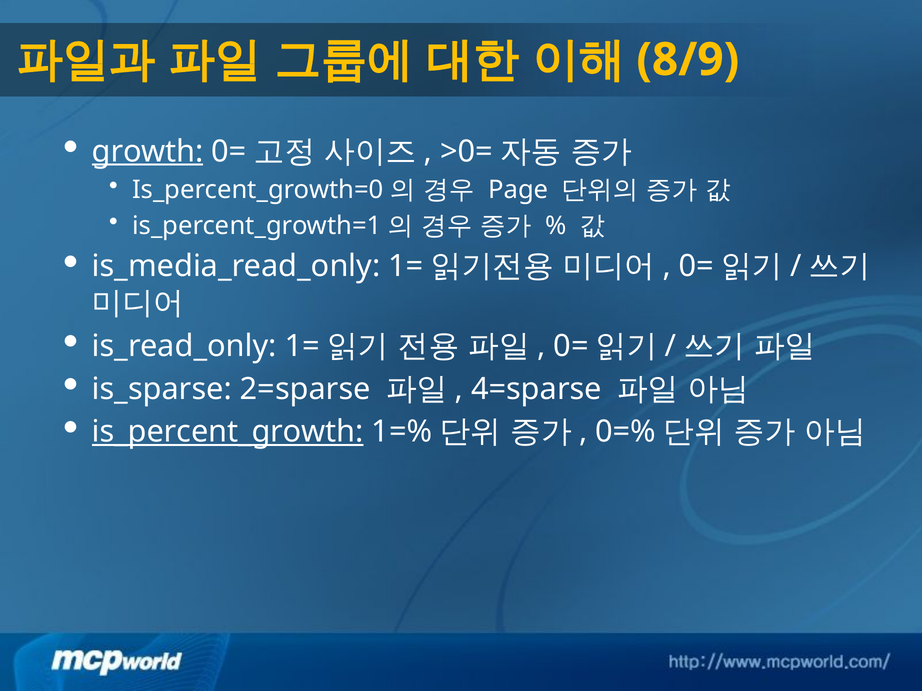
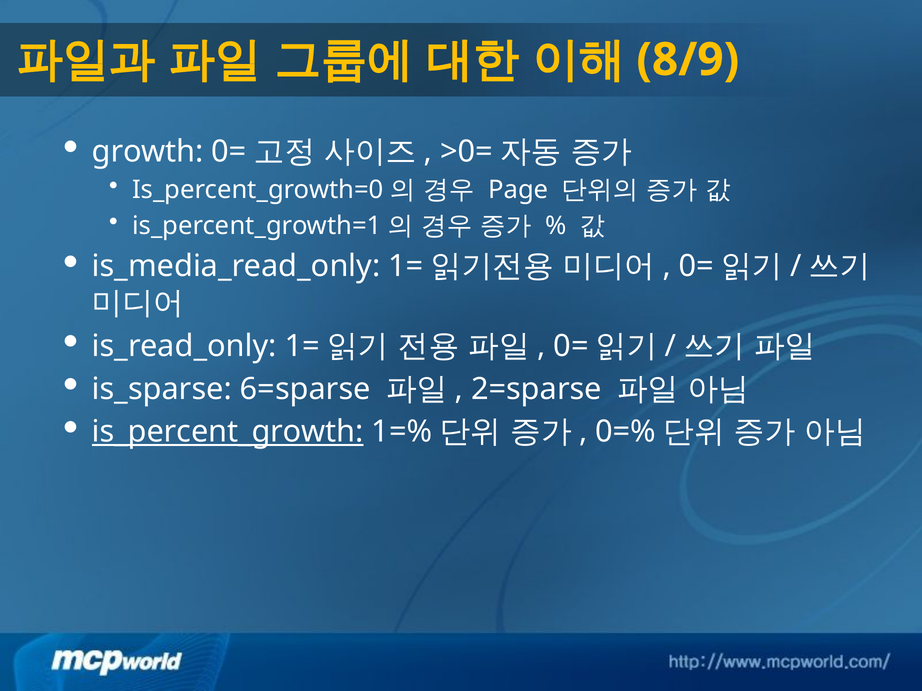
growth underline: present -> none
2=sparse: 2=sparse -> 6=sparse
4=sparse: 4=sparse -> 2=sparse
